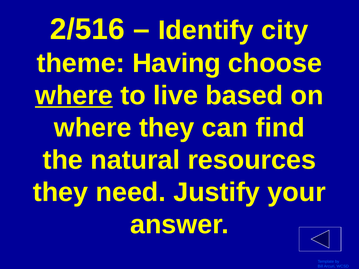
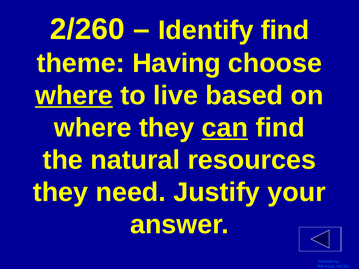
2/516: 2/516 -> 2/260
Identify city: city -> find
can underline: none -> present
